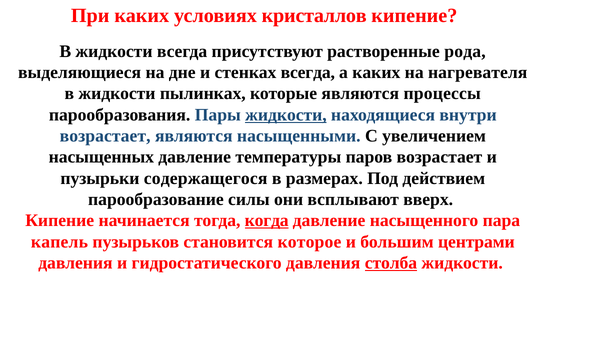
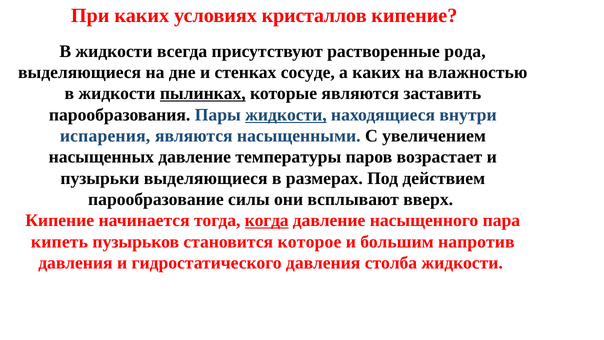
стенках всегда: всегда -> сосуде
нагревателя: нагревателя -> влажностью
пылинках underline: none -> present
процессы: процессы -> заставить
возрастает at (105, 136): возрастает -> испарения
пузырьки содержащегося: содержащегося -> выделяющиеся
капель: капель -> кипеть
центрами: центрами -> напротив
столба underline: present -> none
